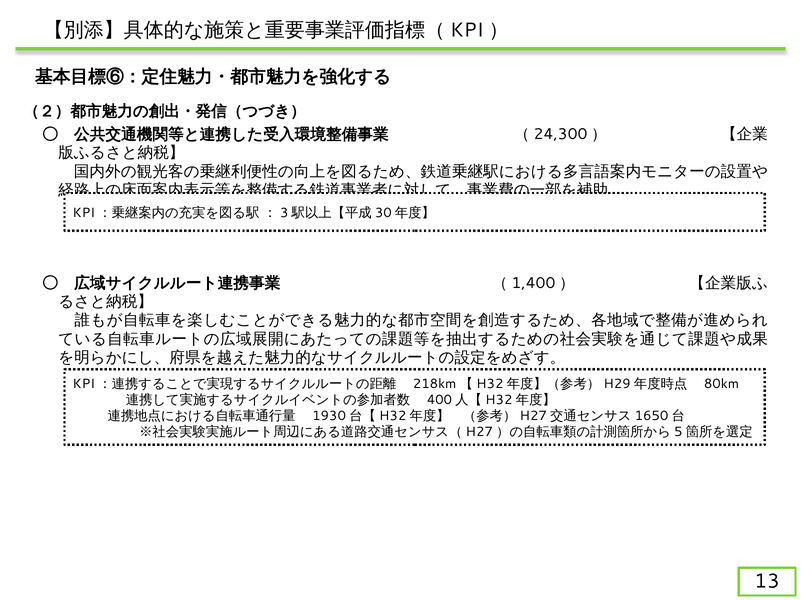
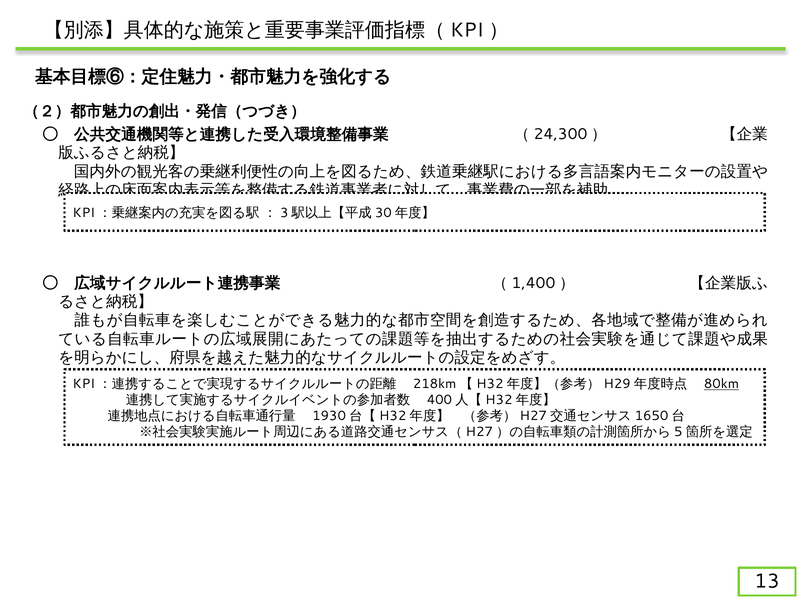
80km underline: none -> present
